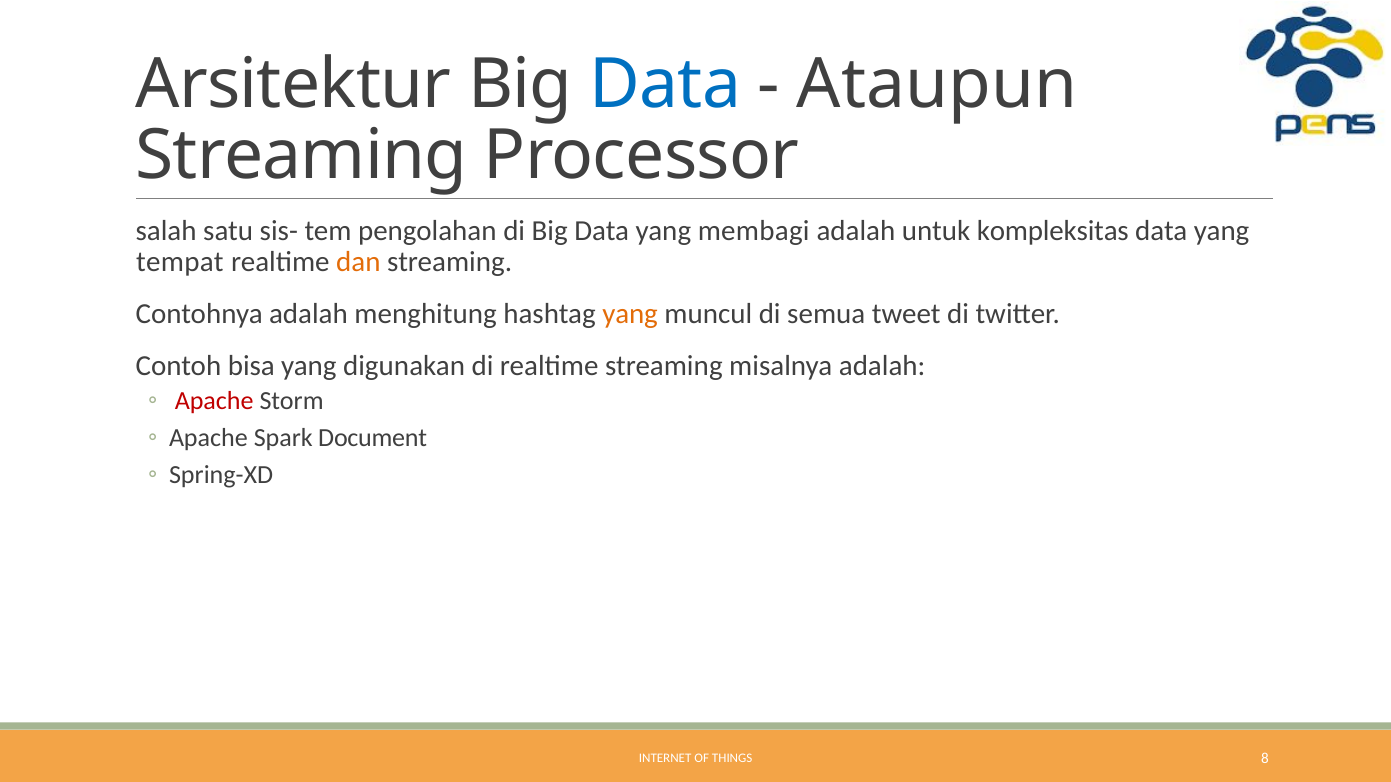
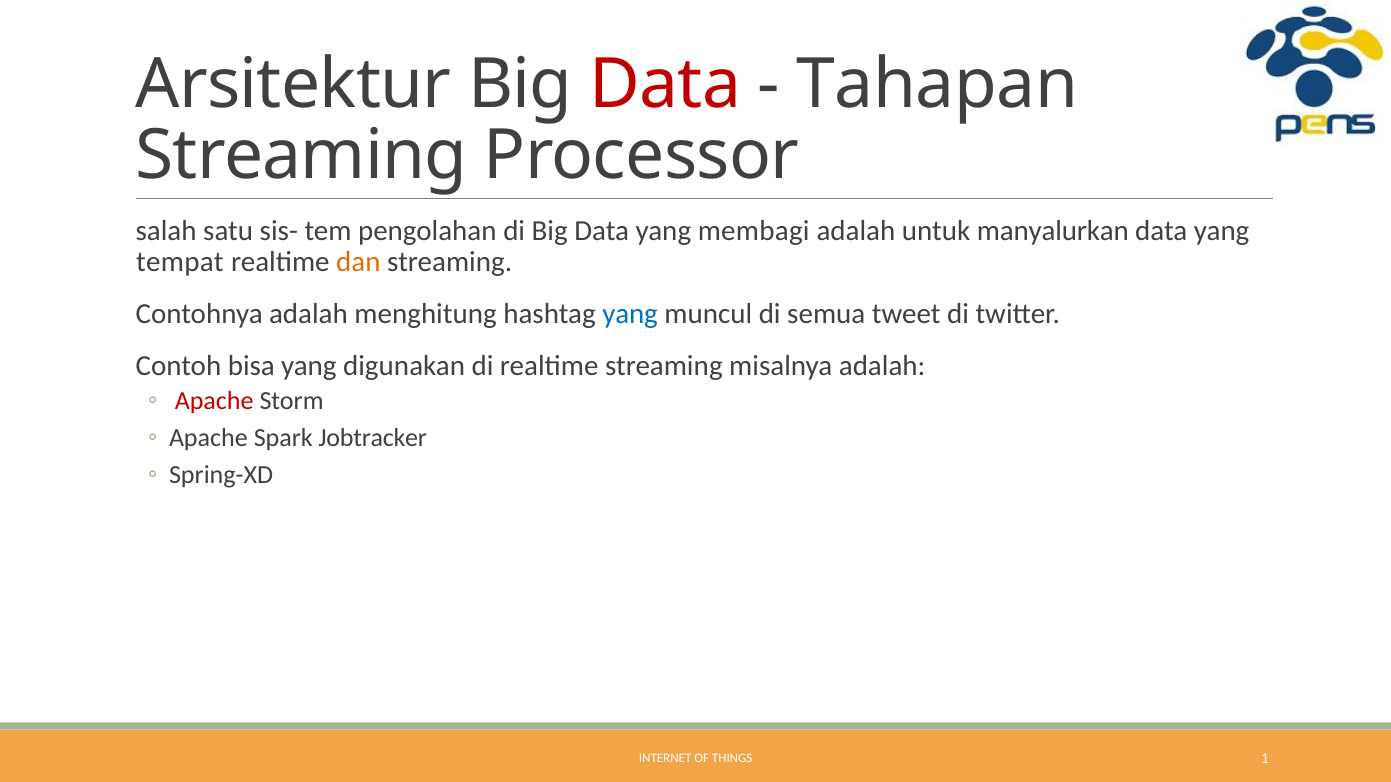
Data at (665, 85) colour: blue -> red
Ataupun: Ataupun -> Tahapan
kompleksitas: kompleksitas -> manyalurkan
yang at (630, 314) colour: orange -> blue
Document: Document -> Jobtracker
8: 8 -> 1
